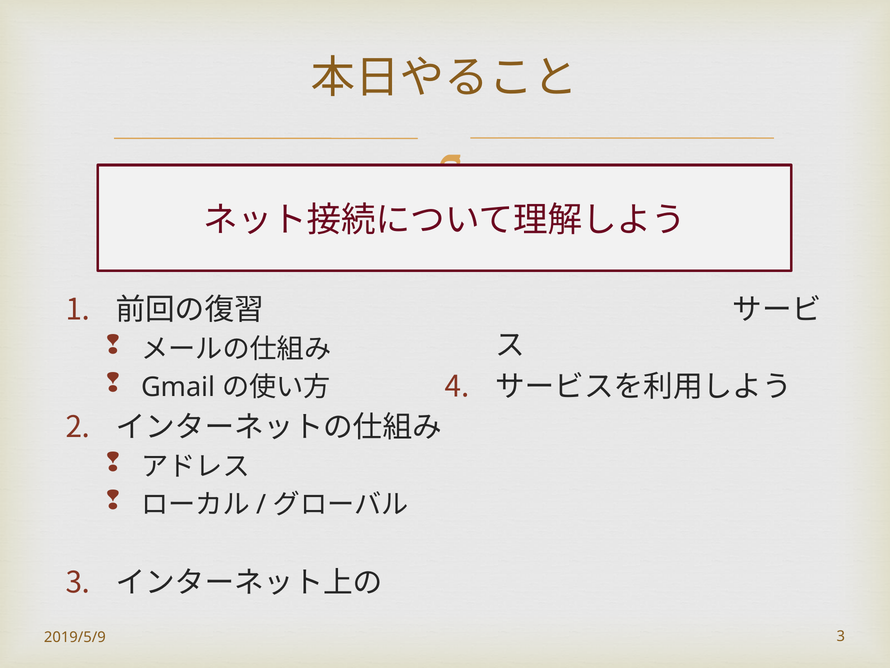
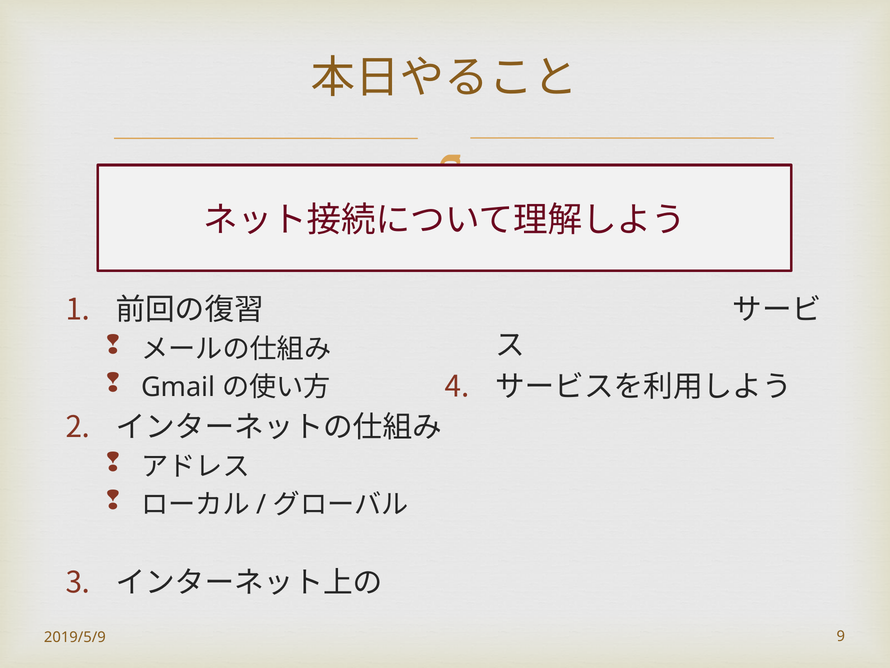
2019/5/9 3: 3 -> 9
